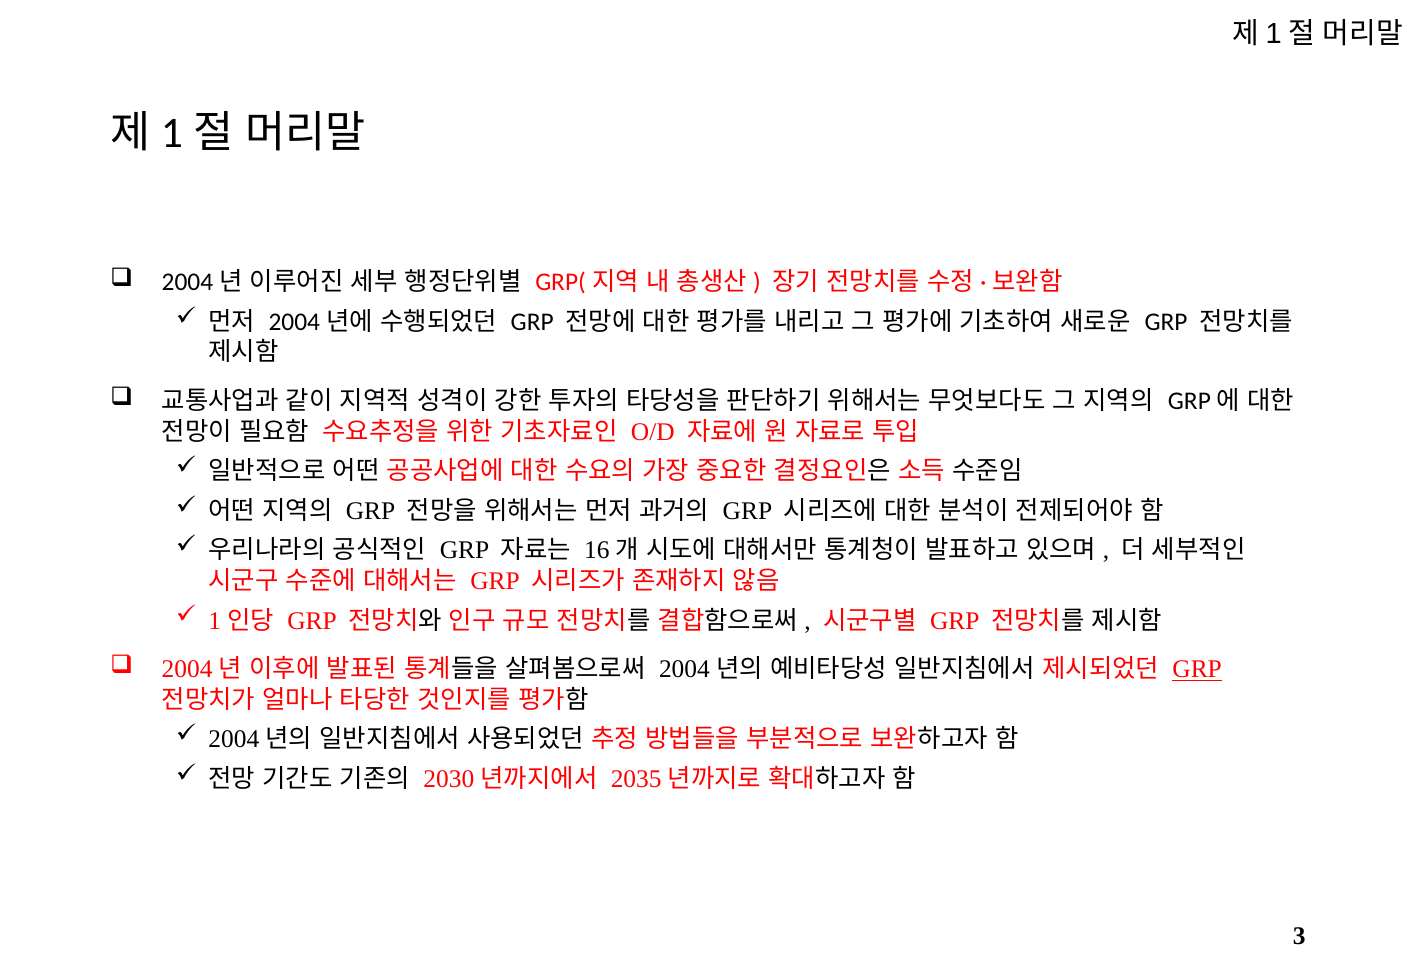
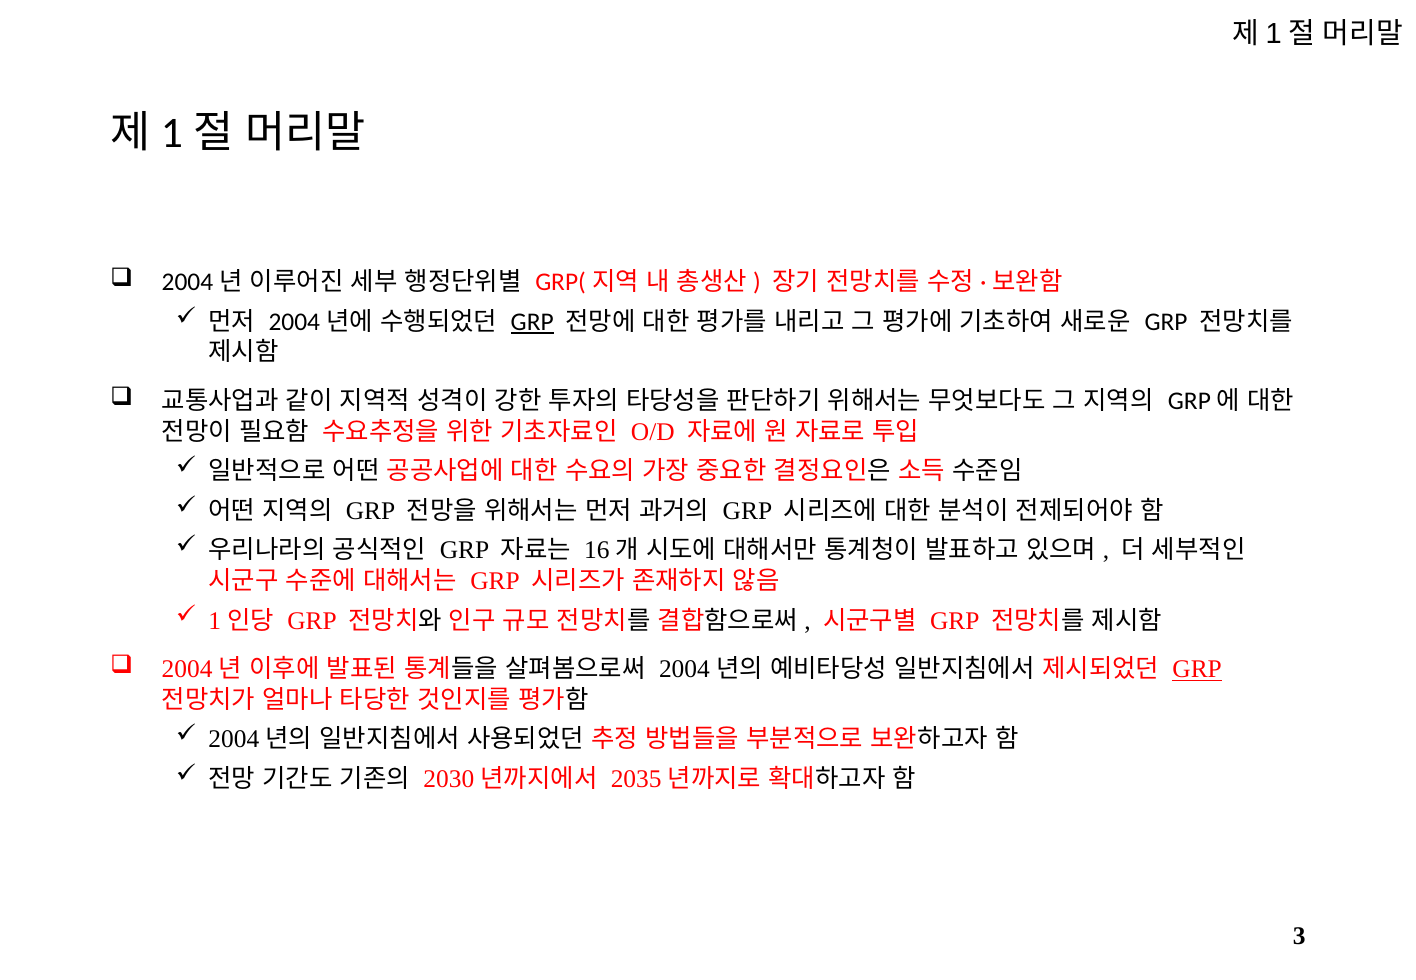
GRP at (532, 322) underline: none -> present
